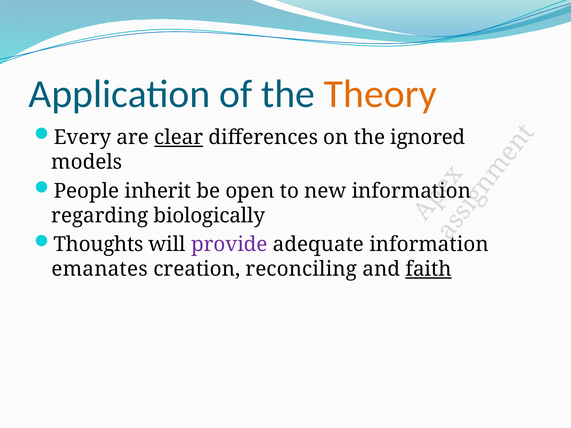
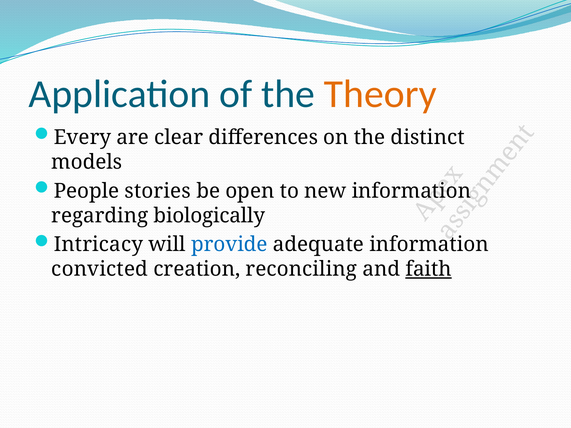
clear underline: present -> none
ignored: ignored -> distinct
inherit: inherit -> stories
Thoughts: Thoughts -> Intricacy
provide colour: purple -> blue
emanates: emanates -> convicted
